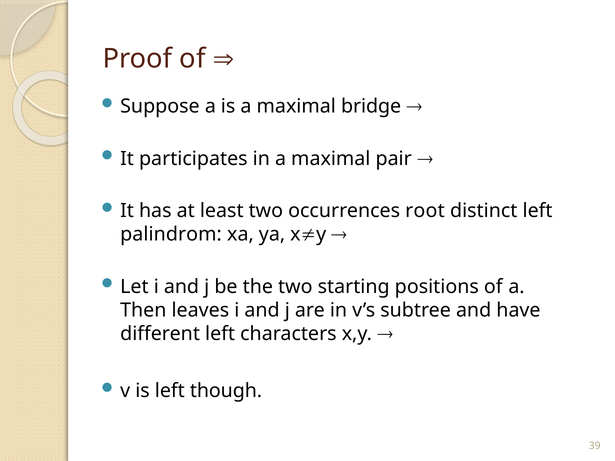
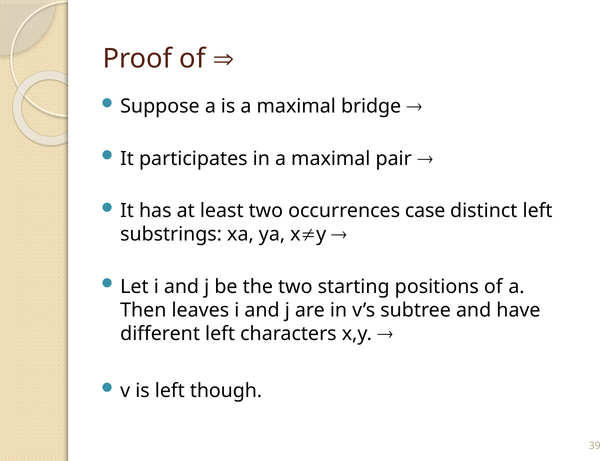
root: root -> case
palindrom: palindrom -> substrings
